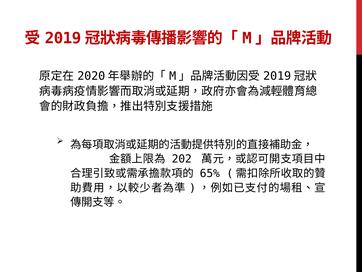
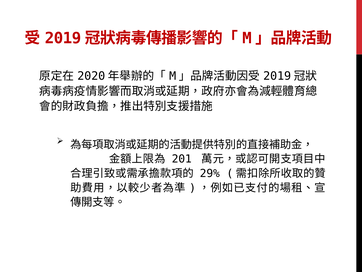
202: 202 -> 201
65%: 65% -> 29%
